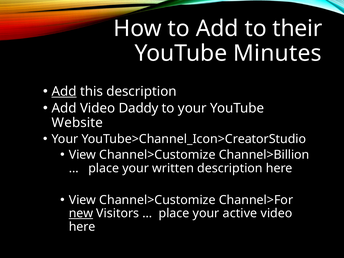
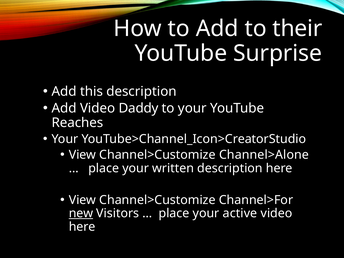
Minutes: Minutes -> Surprise
Add at (64, 91) underline: present -> none
Website: Website -> Reaches
Channel>Billion: Channel>Billion -> Channel>Alone
